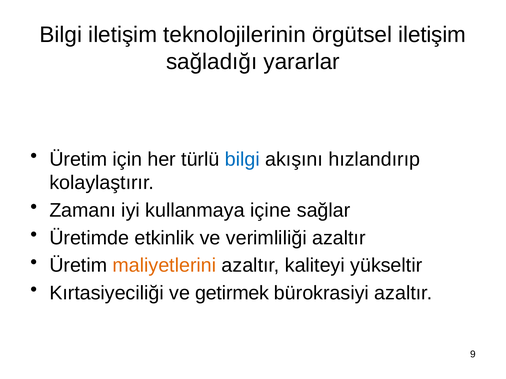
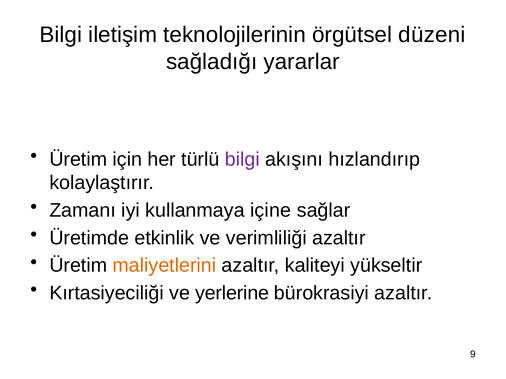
örgütsel iletişim: iletişim -> düzeni
bilgi at (242, 159) colour: blue -> purple
getirmek: getirmek -> yerlerine
